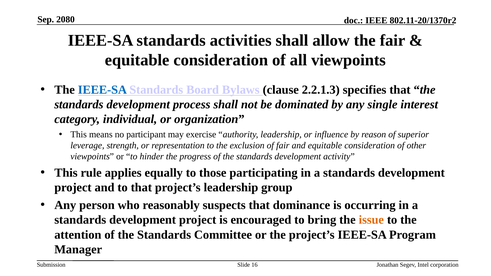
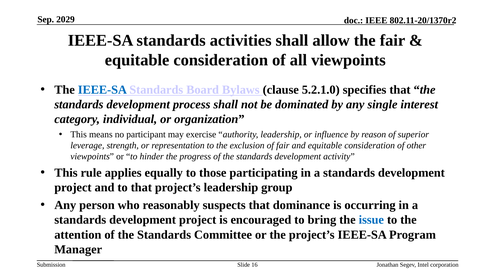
2080: 2080 -> 2029
2.2.1.3: 2.2.1.3 -> 5.2.1.0
issue colour: orange -> blue
